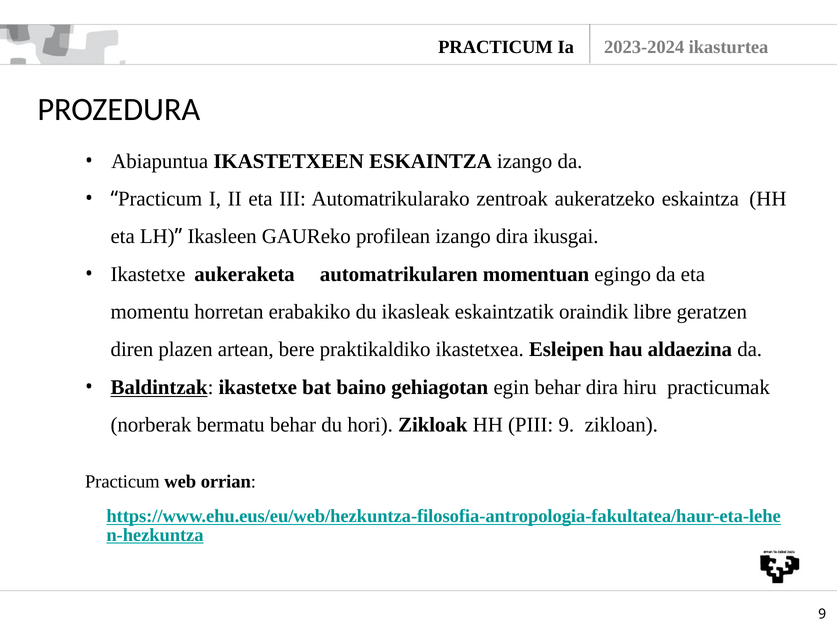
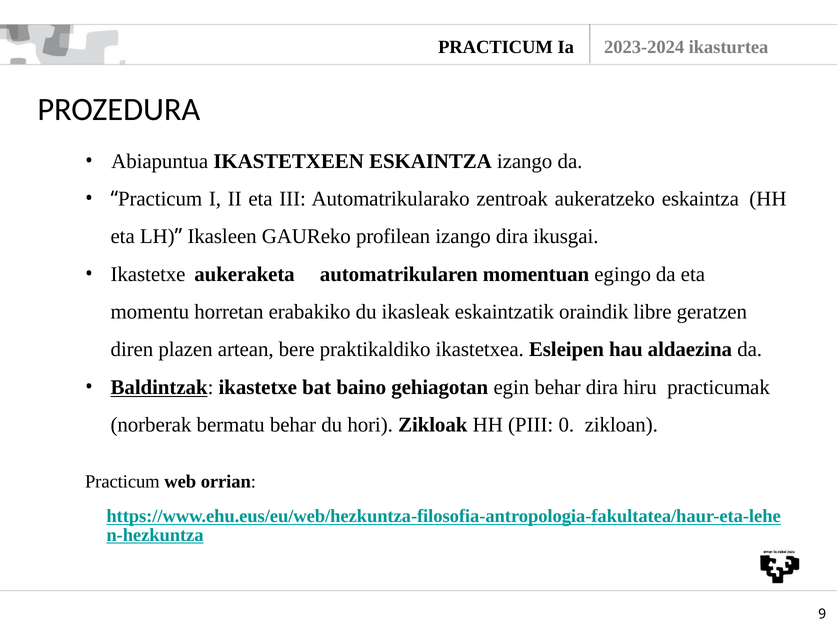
PIII 9: 9 -> 0
